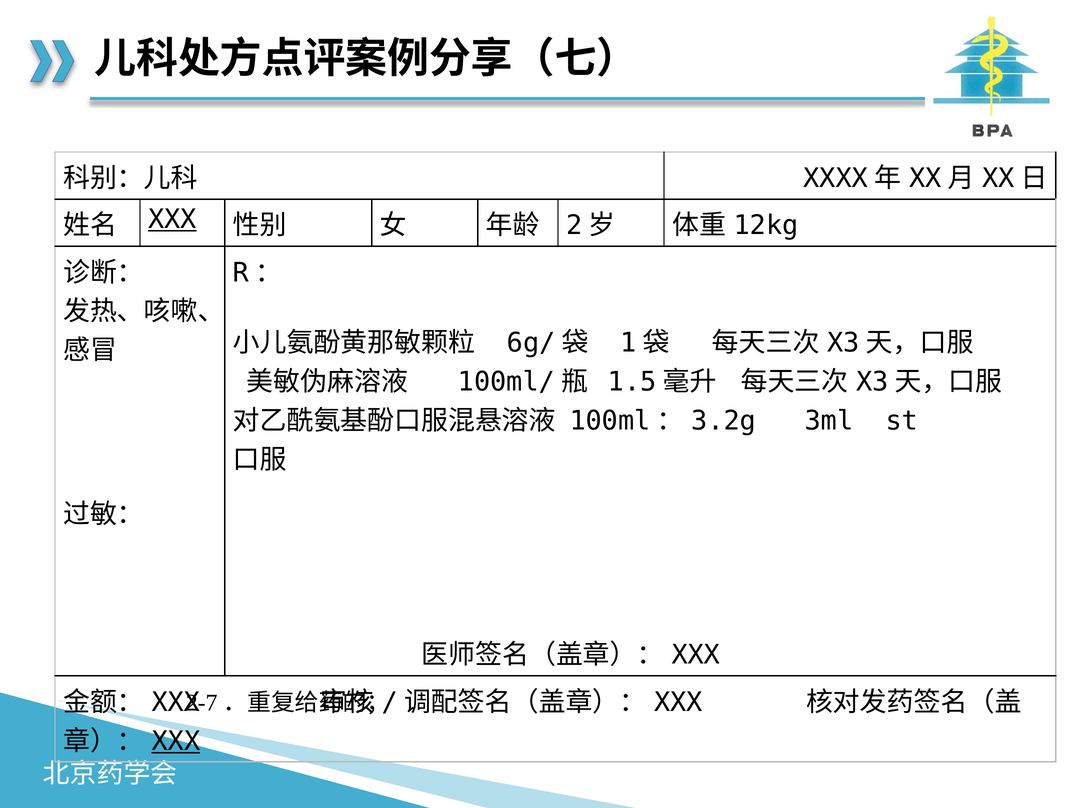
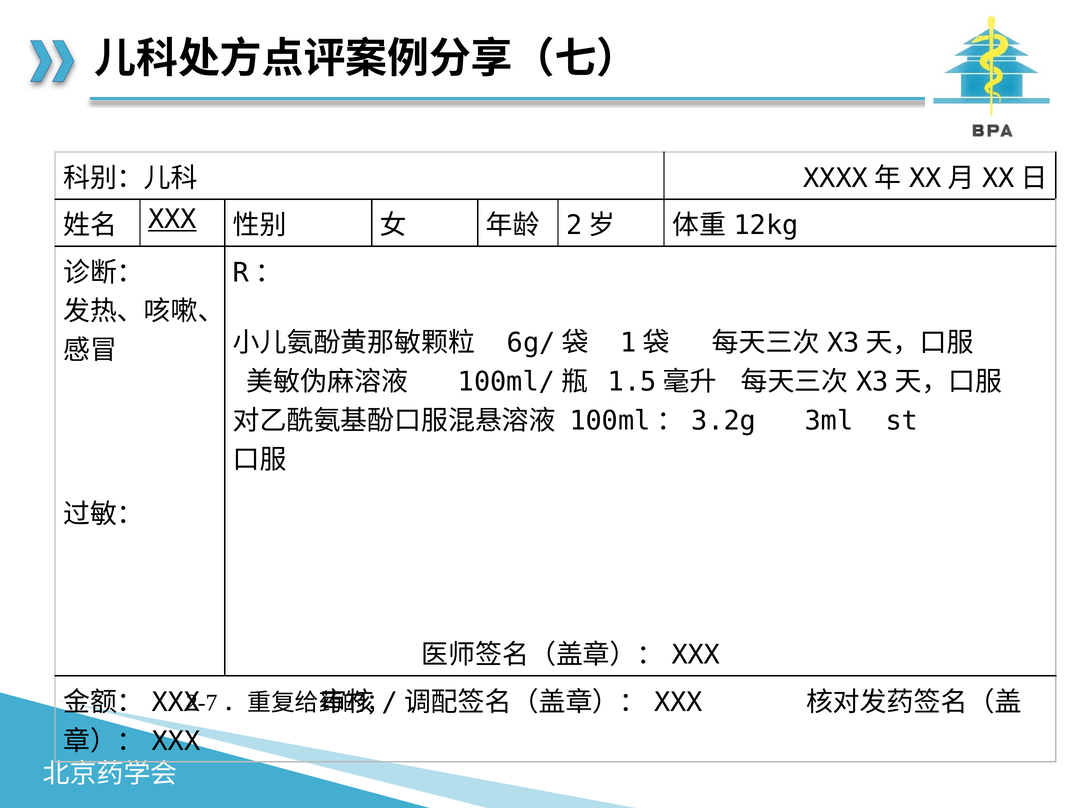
XXX at (176, 741) underline: present -> none
